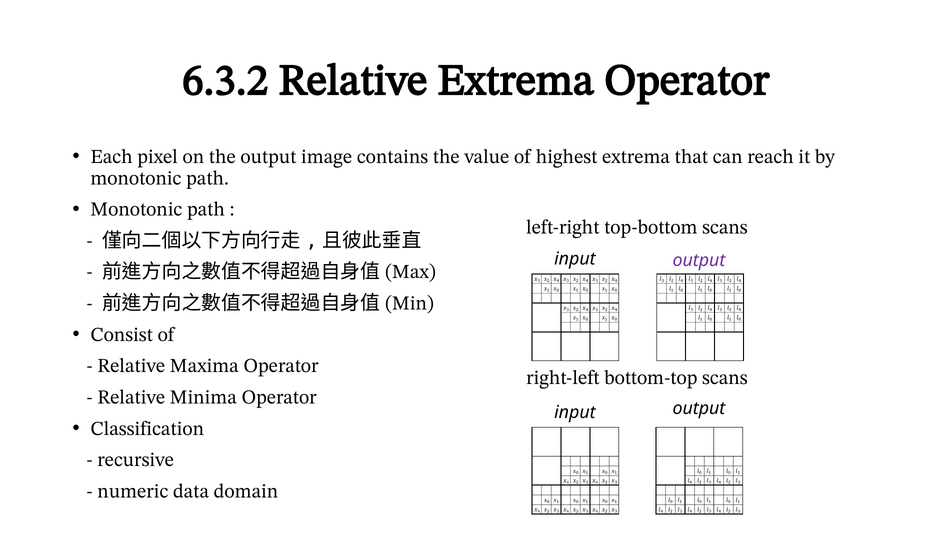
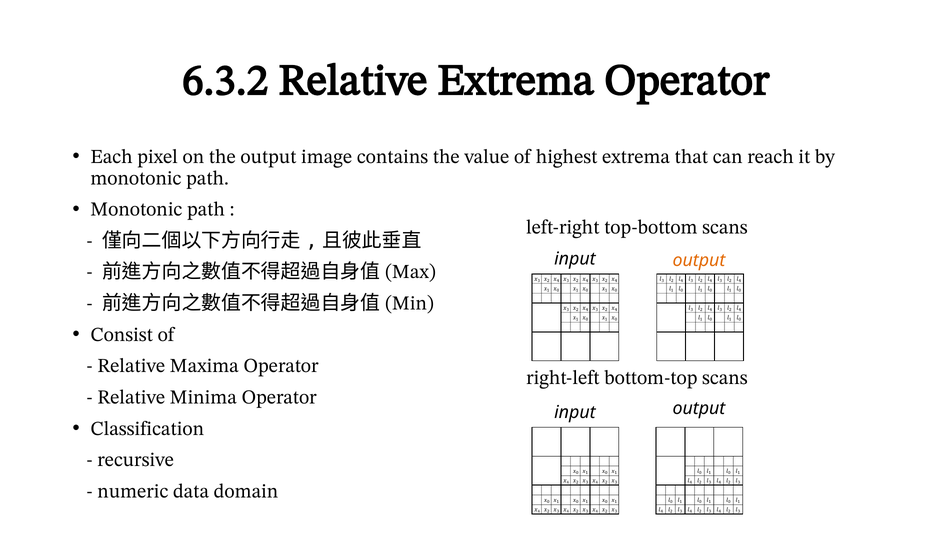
output at (699, 261) colour: purple -> orange
